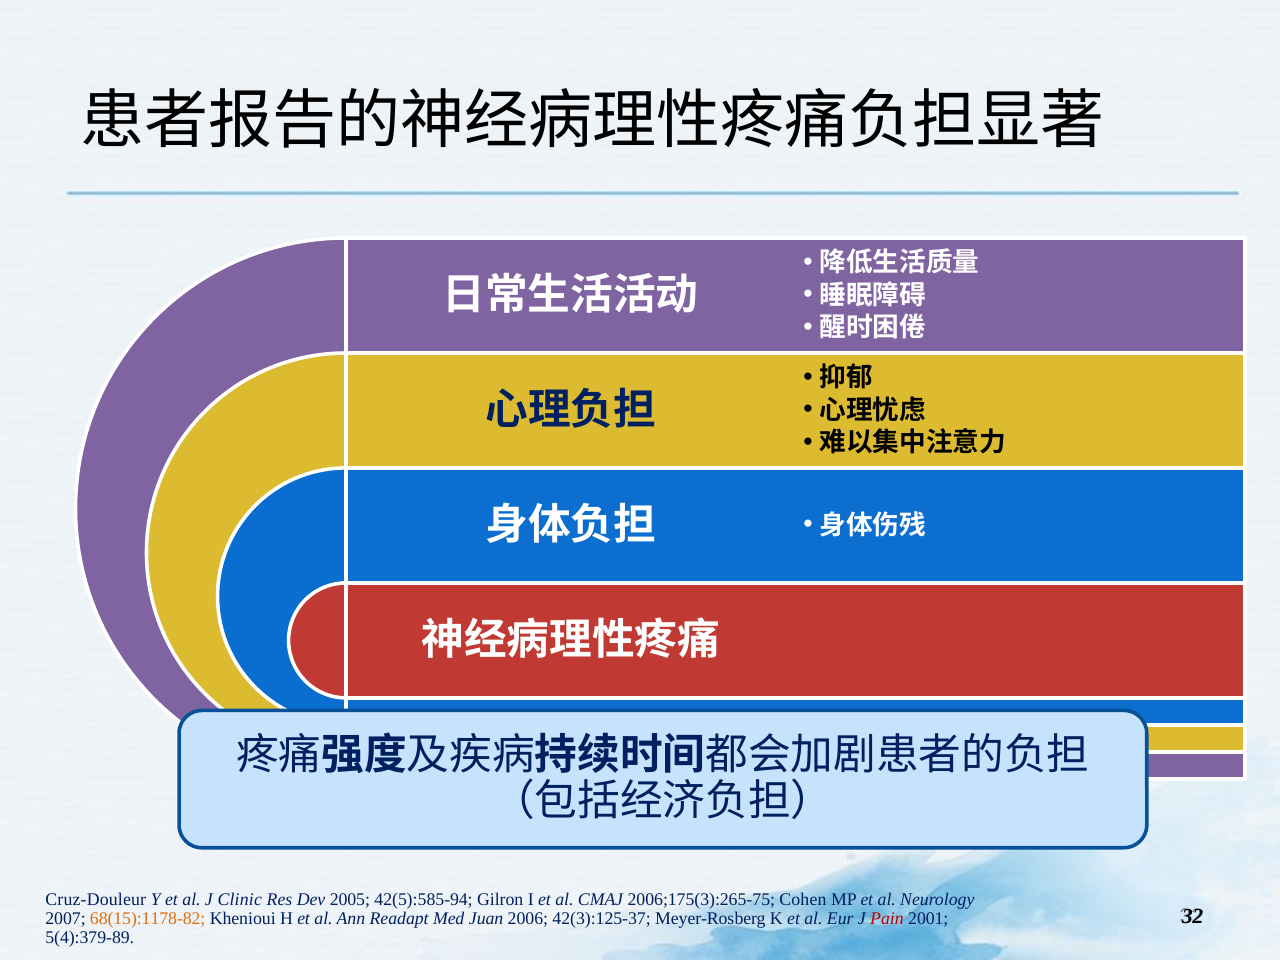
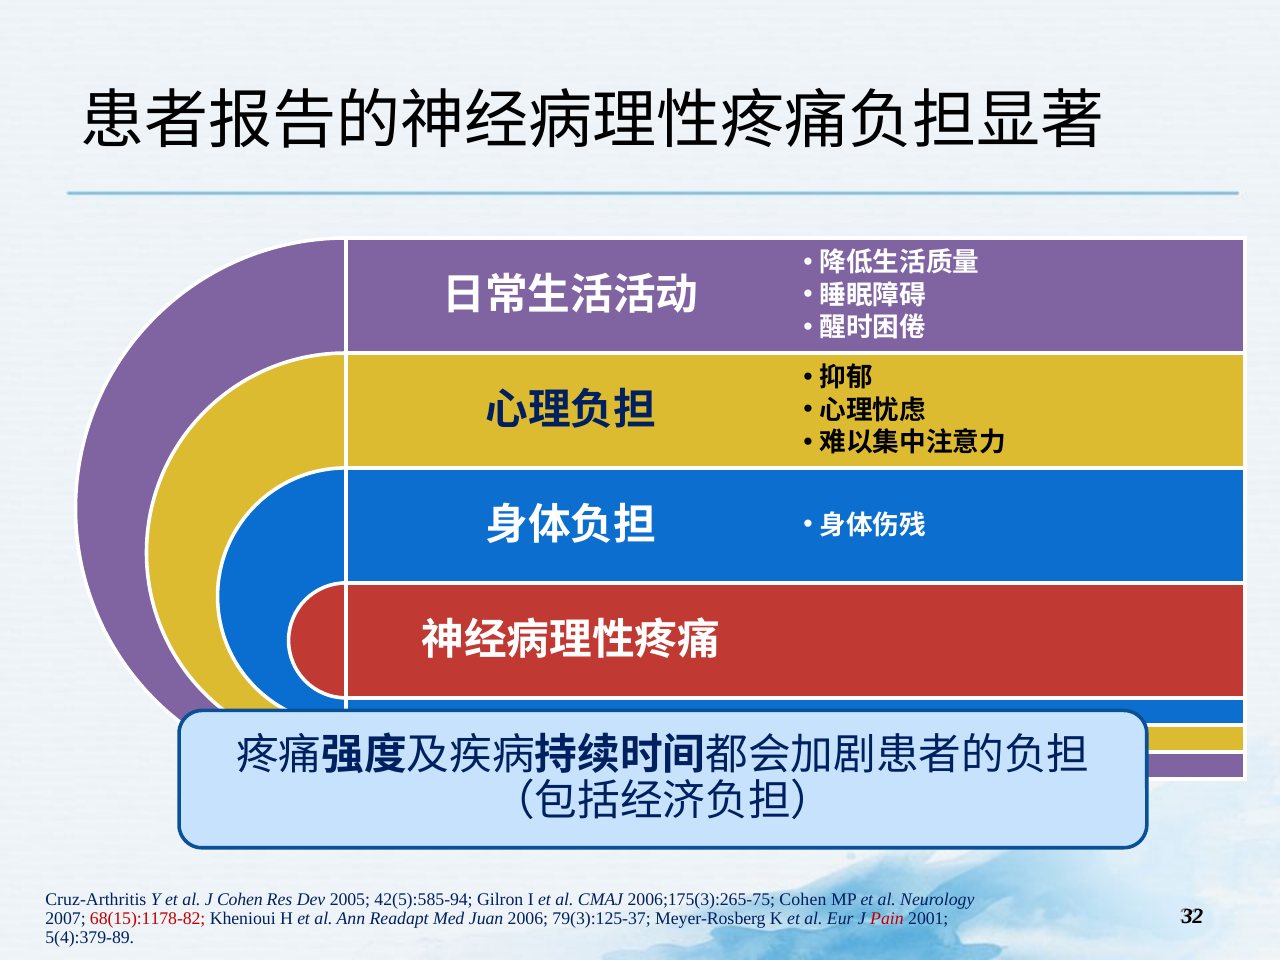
Cruz-Douleur: Cruz-Douleur -> Cruz-Arthritis
J Clinic: Clinic -> Cohen
68(15):1178-82 colour: orange -> red
42(3):125-37: 42(3):125-37 -> 79(3):125-37
